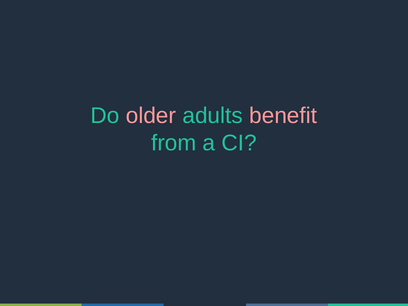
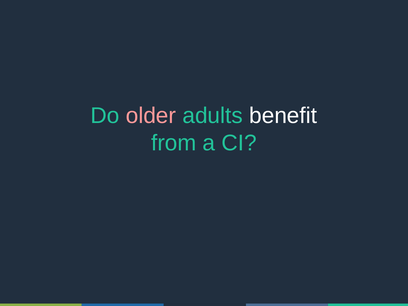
benefit colour: pink -> white
